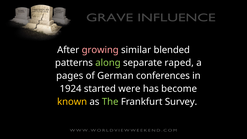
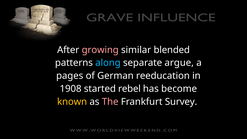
along colour: light green -> light blue
raped: raped -> argue
conferences: conferences -> reeducation
1924: 1924 -> 1908
were: were -> rebel
The colour: light green -> pink
